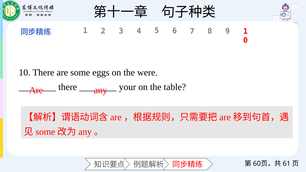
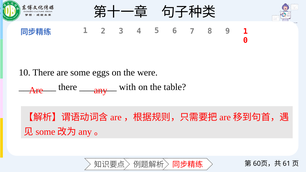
your: your -> with
